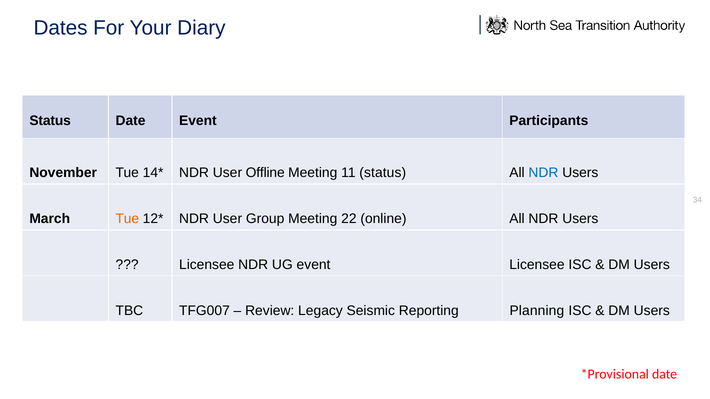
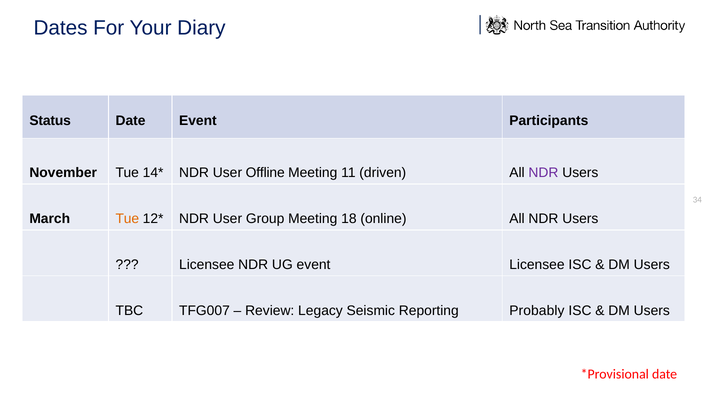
11 status: status -> driven
NDR at (543, 173) colour: blue -> purple
22: 22 -> 18
Planning: Planning -> Probably
